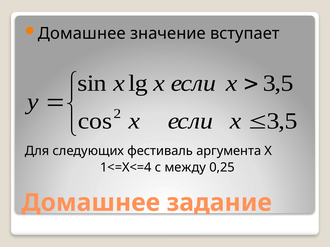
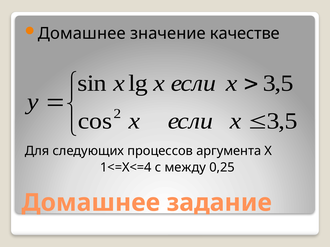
вступает: вступает -> качестве
фестиваль: фестиваль -> процессов
